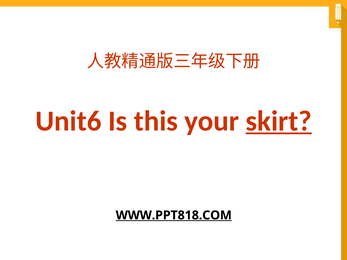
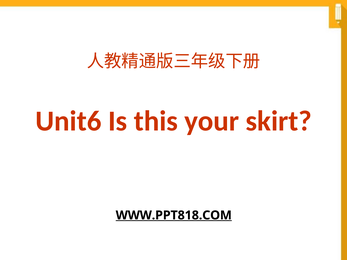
skirt underline: present -> none
